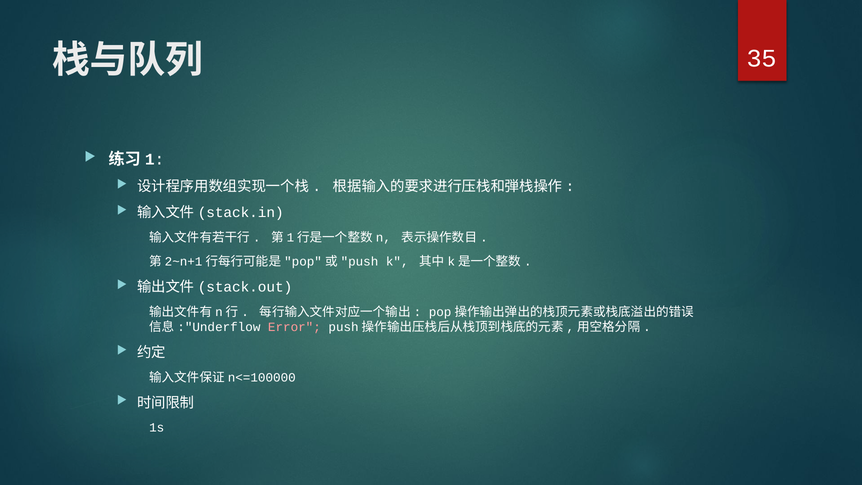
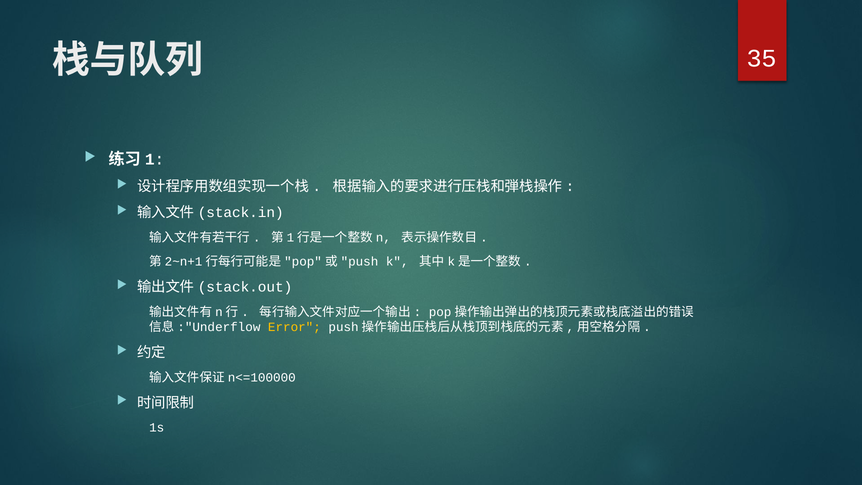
Error colour: pink -> yellow
